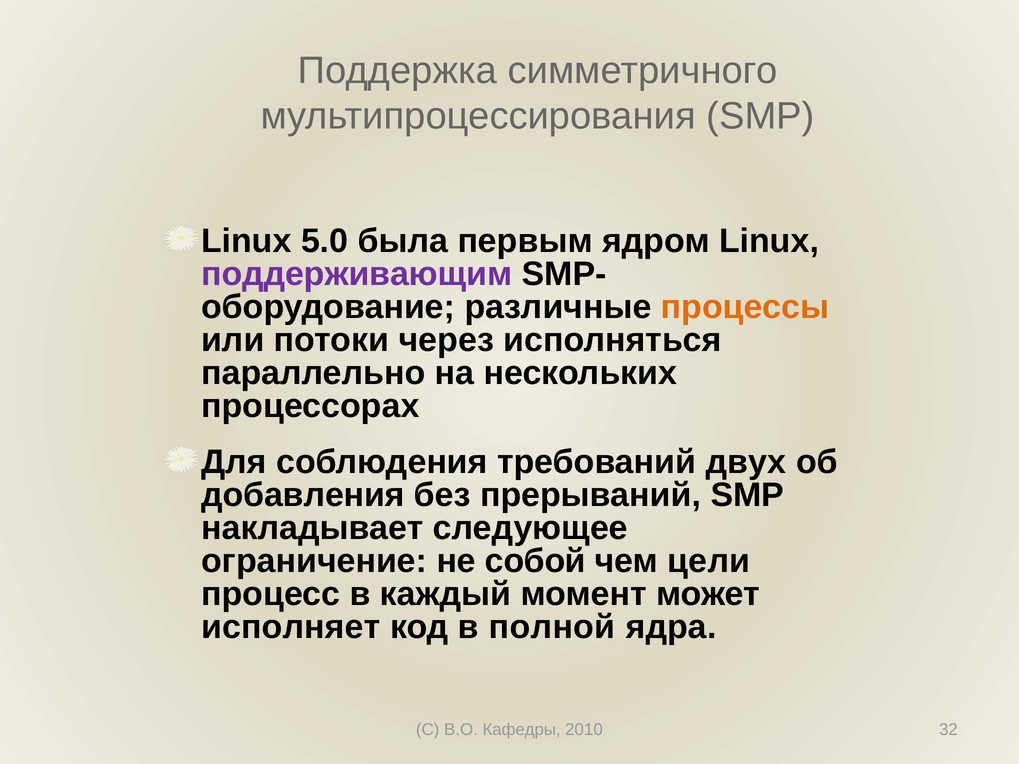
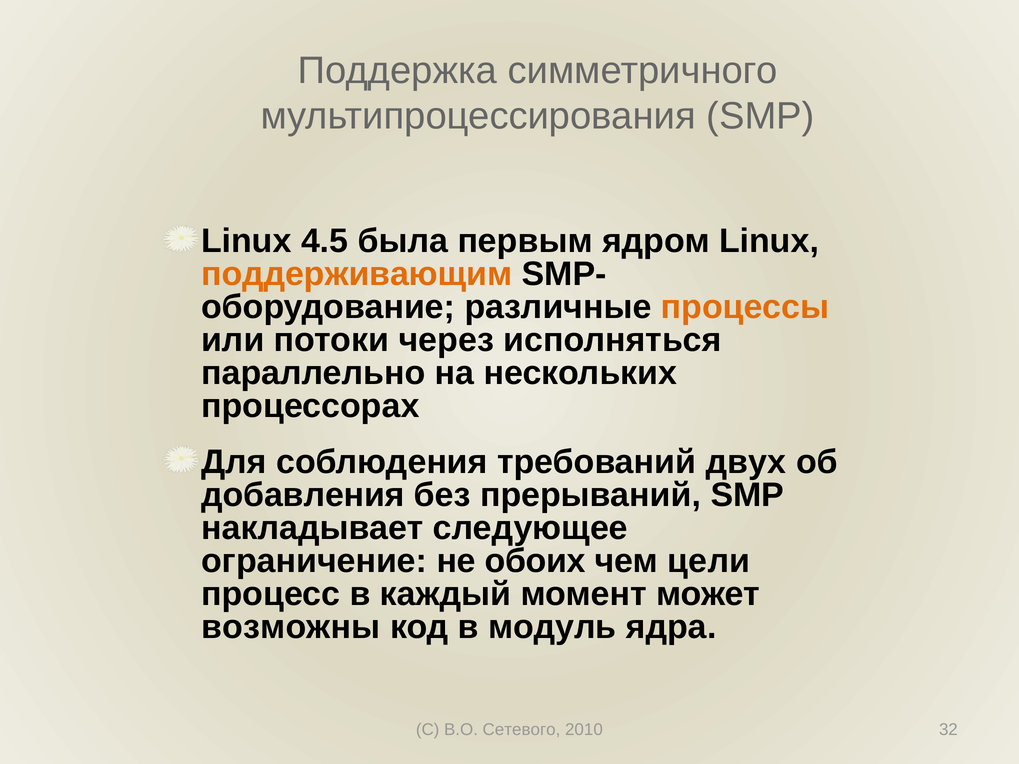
5.0: 5.0 -> 4.5
поддерживающим colour: purple -> orange
собой: собой -> обоих
исполняет: исполняет -> возможны
полной: полной -> модуль
Кафедры: Кафедры -> Сетевого
